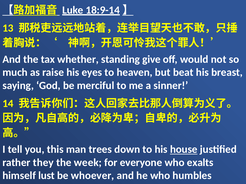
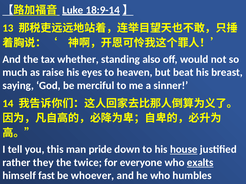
give: give -> also
trees: trees -> pride
week: week -> twice
exalts underline: none -> present
lust: lust -> fast
